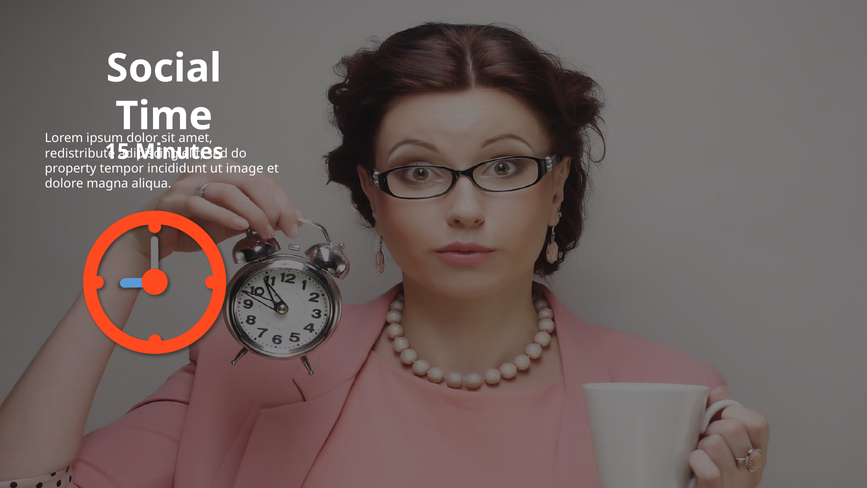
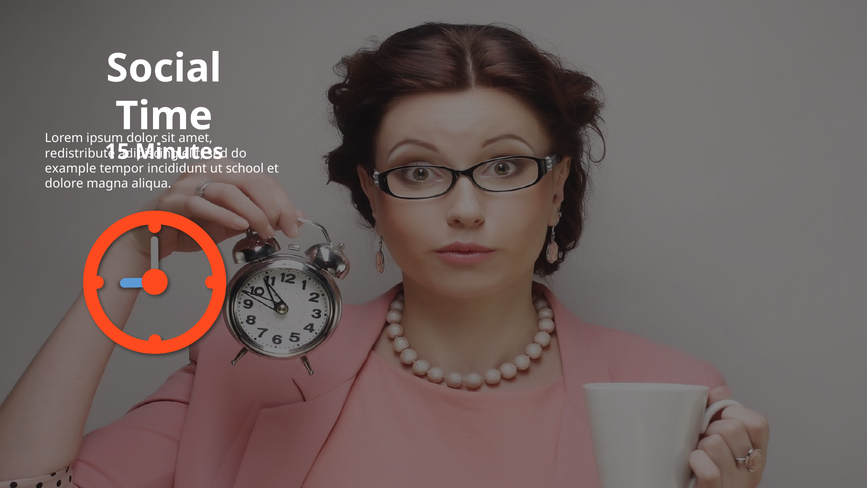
property: property -> example
image: image -> school
